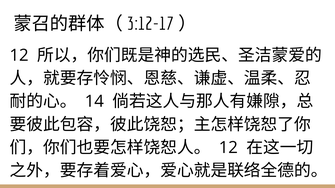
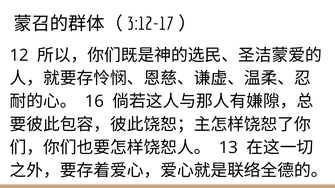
14: 14 -> 16
12 at (228, 148): 12 -> 13
